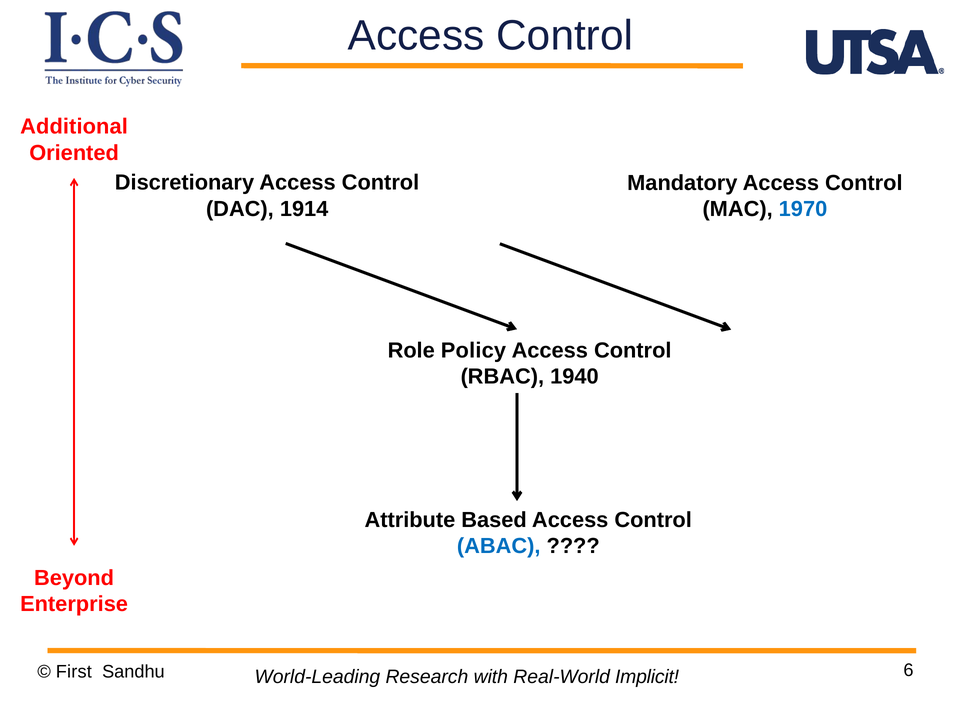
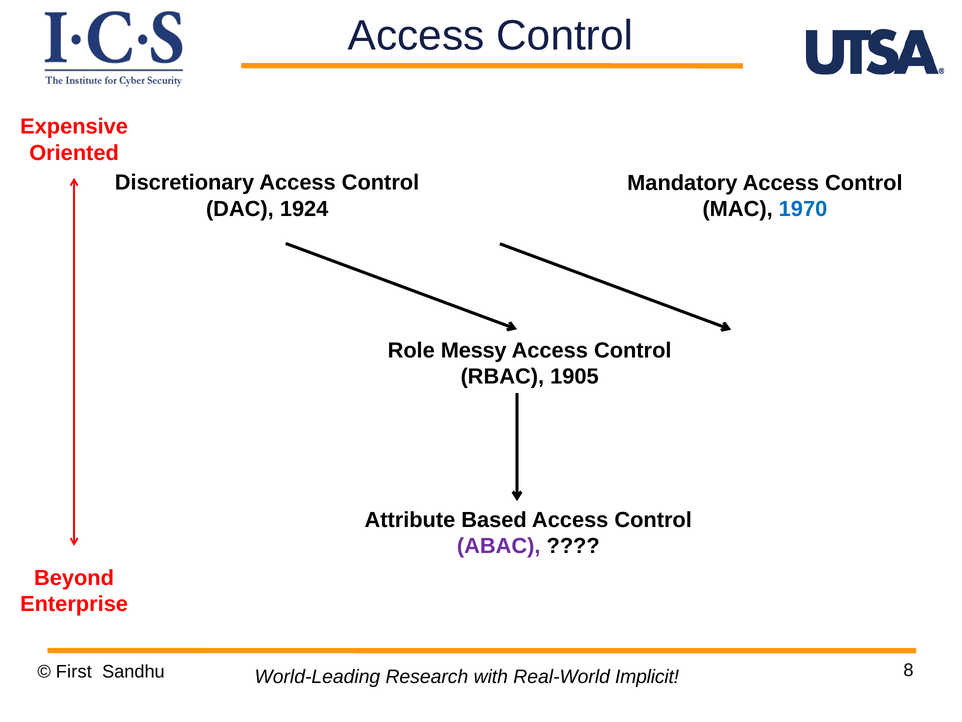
Additional: Additional -> Expensive
1914: 1914 -> 1924
Policy: Policy -> Messy
1940: 1940 -> 1905
ABAC colour: blue -> purple
6: 6 -> 8
